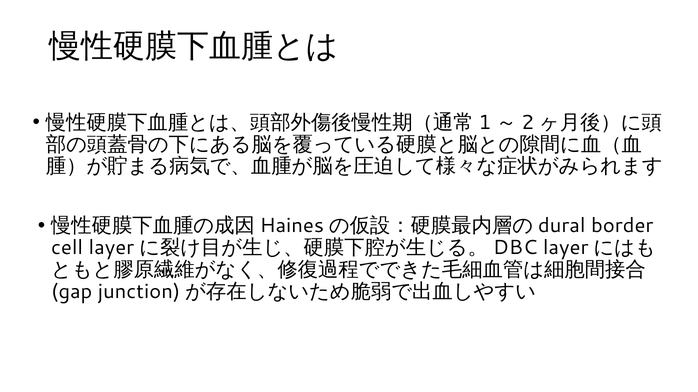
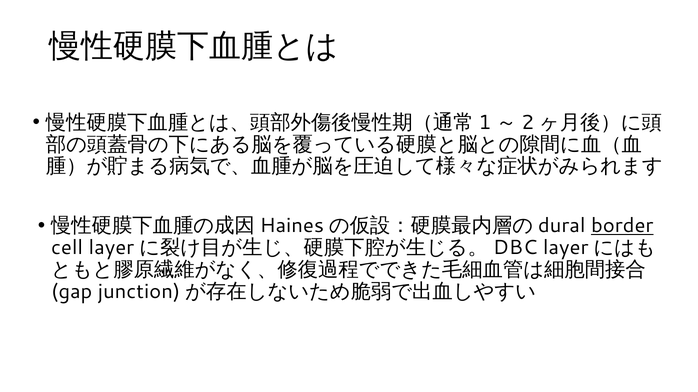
border underline: none -> present
